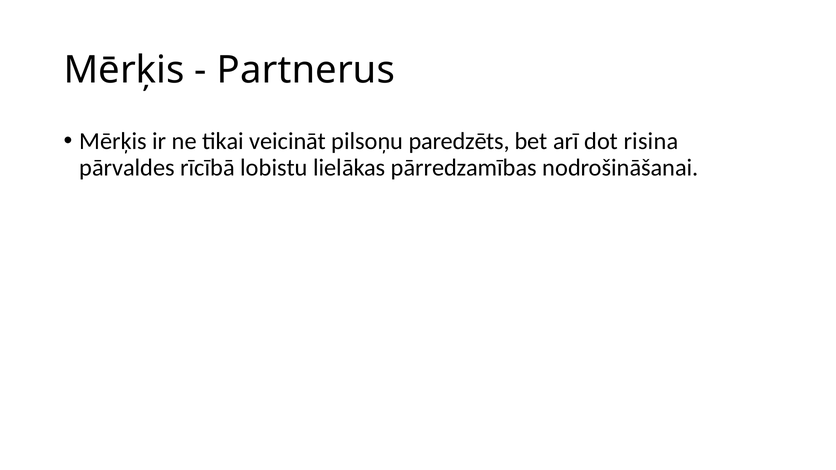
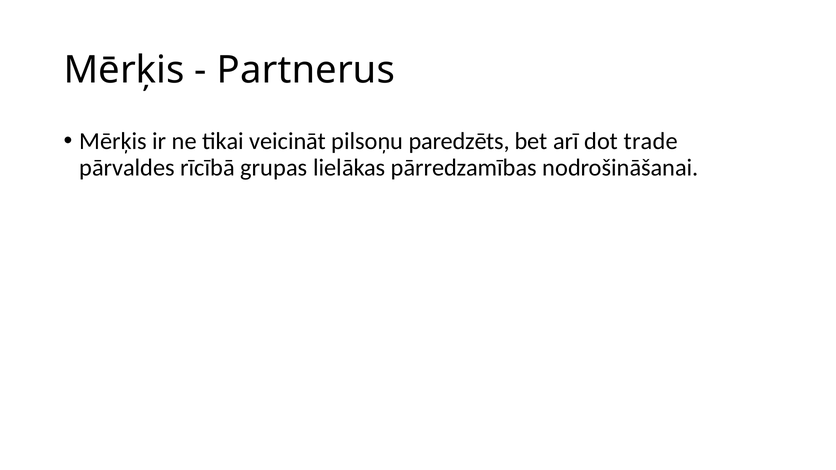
risina: risina -> trade
lobistu: lobistu -> grupas
